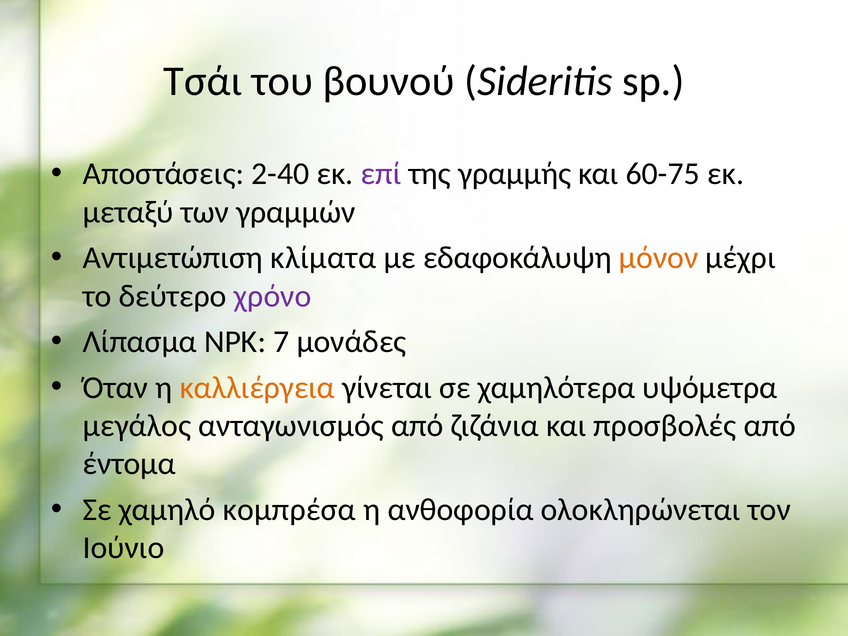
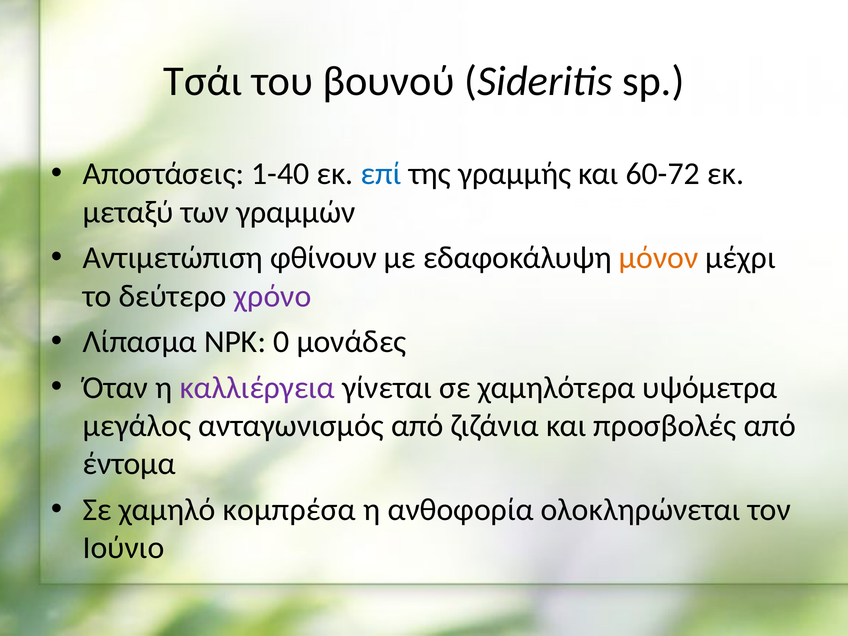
2-40: 2-40 -> 1-40
επί colour: purple -> blue
60-75: 60-75 -> 60-72
κλίματα: κλίματα -> φθίνουν
7: 7 -> 0
καλλιέργεια colour: orange -> purple
